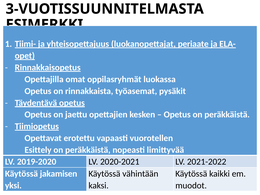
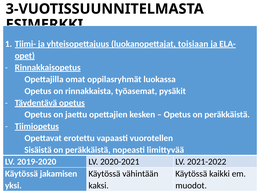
periaate: periaate -> toisiaan
Esittely: Esittely -> Sisäistä
